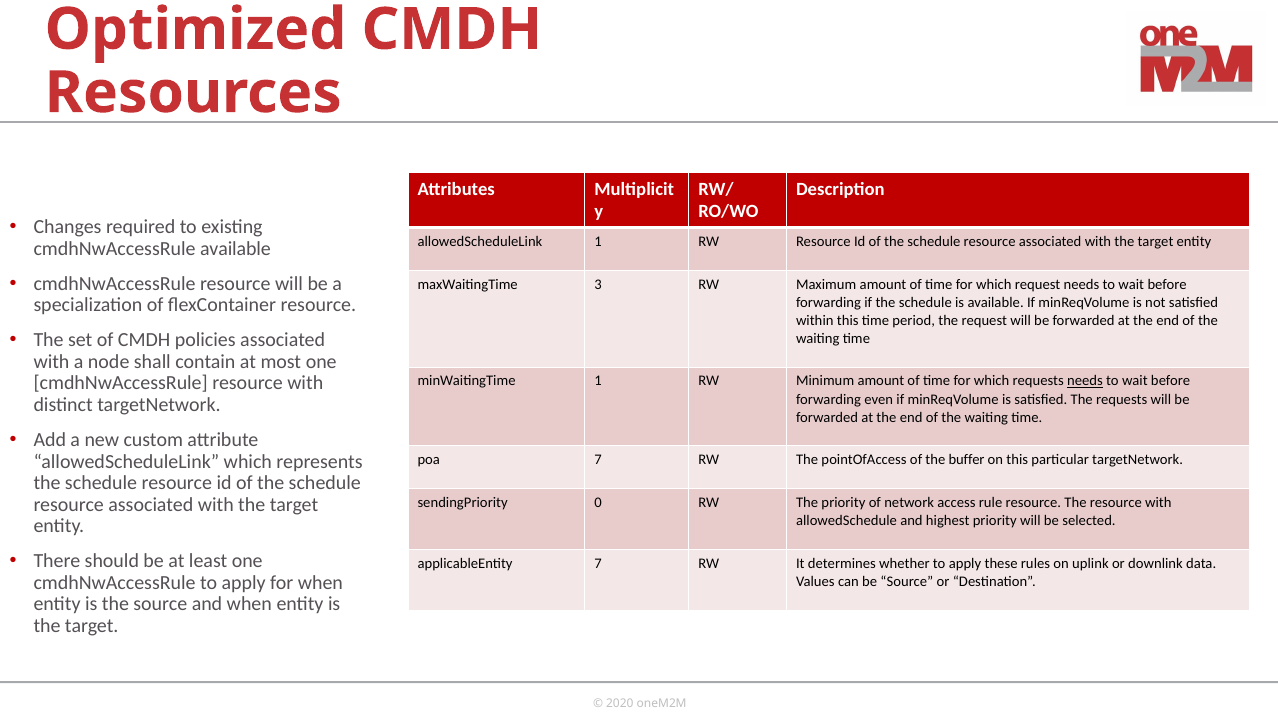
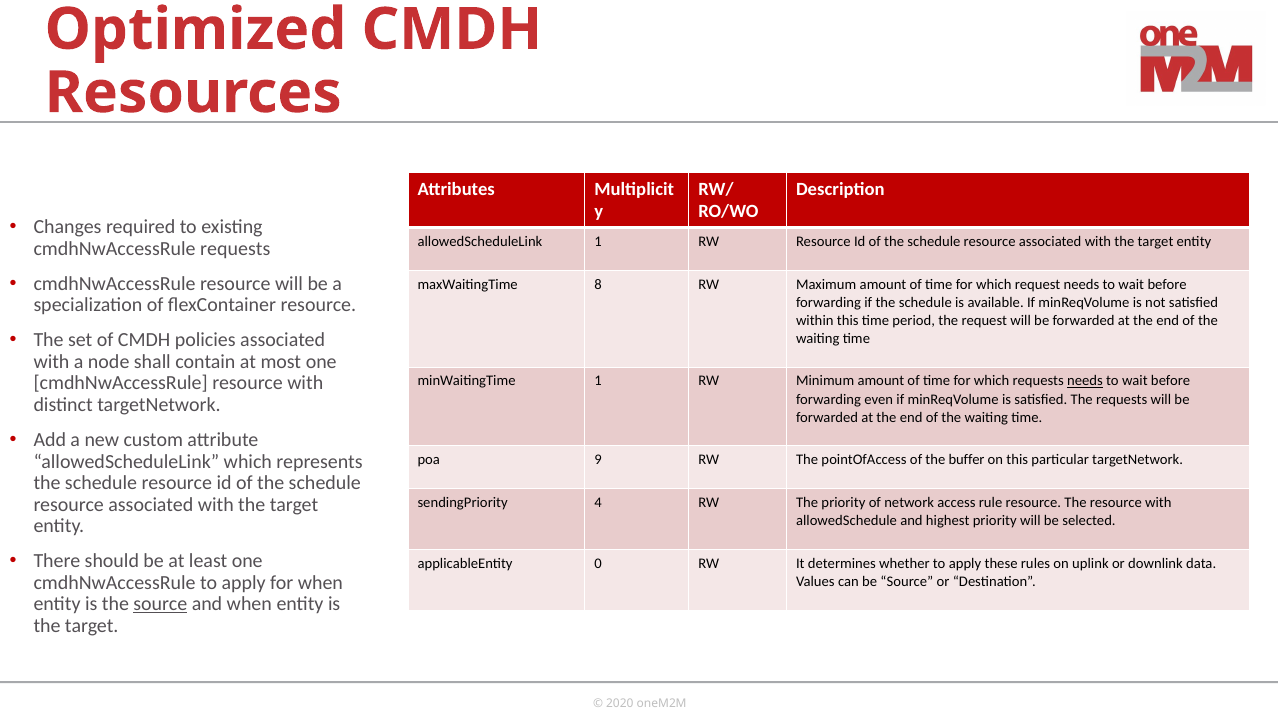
cmdhNwAccessRule available: available -> requests
3: 3 -> 8
poa 7: 7 -> 9
0: 0 -> 4
applicableEntity 7: 7 -> 0
source at (160, 604) underline: none -> present
